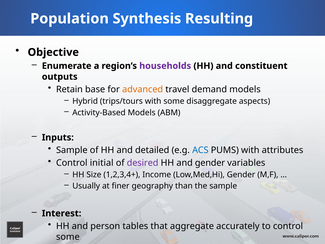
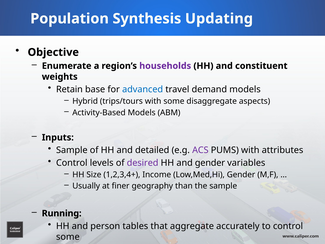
Resulting: Resulting -> Updating
outputs: outputs -> weights
advanced colour: orange -> blue
ACS colour: blue -> purple
initial: initial -> levels
Interest: Interest -> Running
